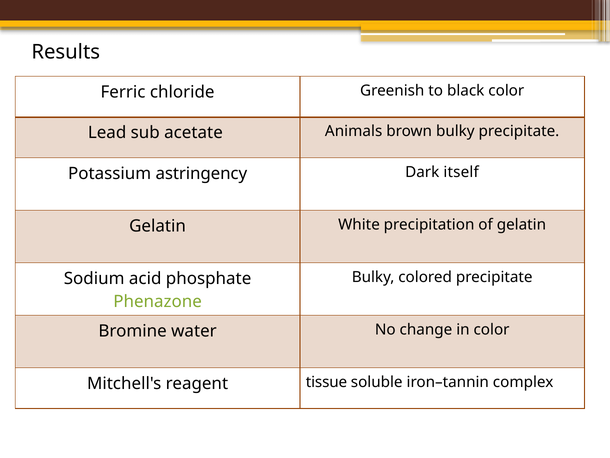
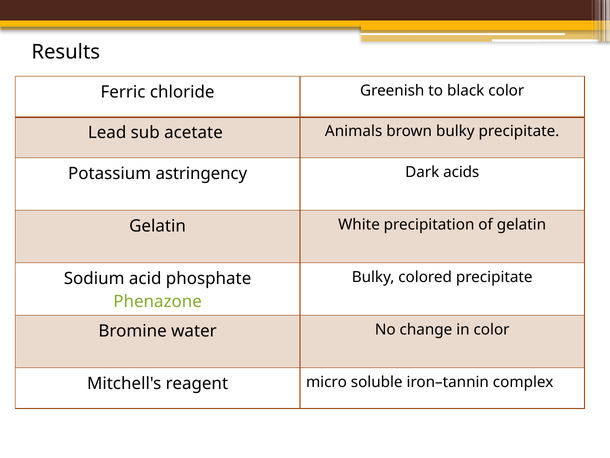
itself: itself -> acids
tissue: tissue -> micro
